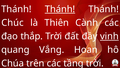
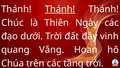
Cành: Cành -> Ngày
thắp: thắp -> dưới
vinh underline: present -> none
